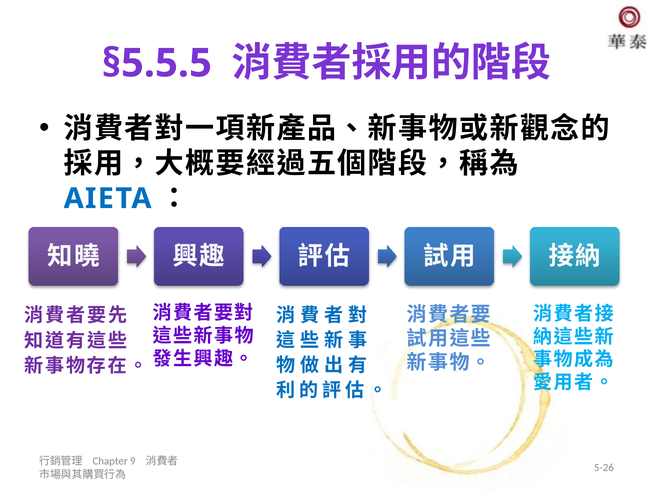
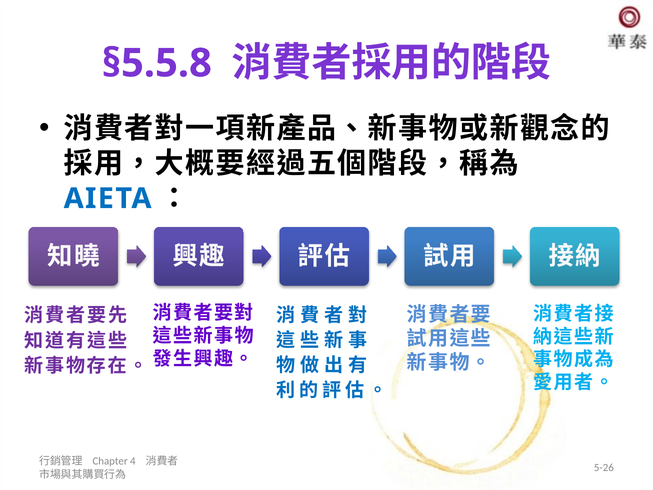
§5.5.5: §5.5.5 -> §5.5.8
9: 9 -> 4
